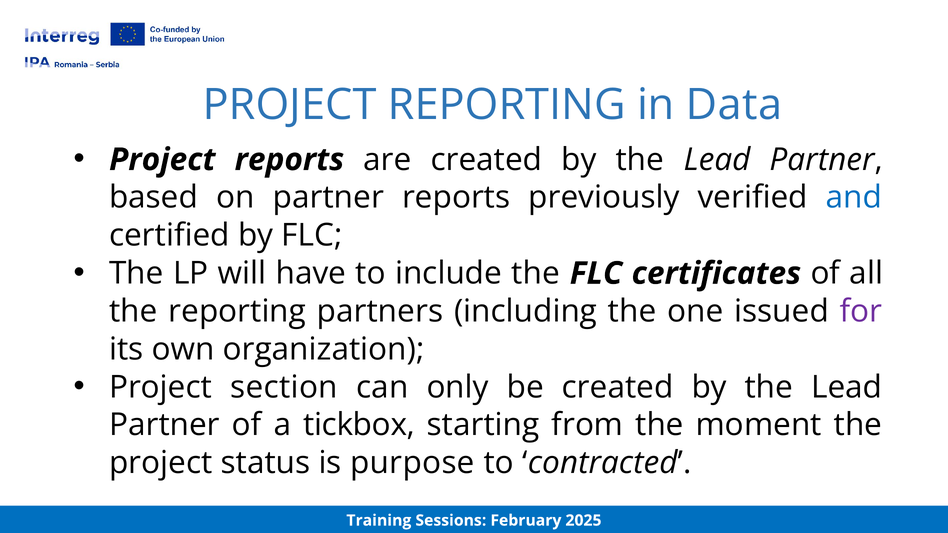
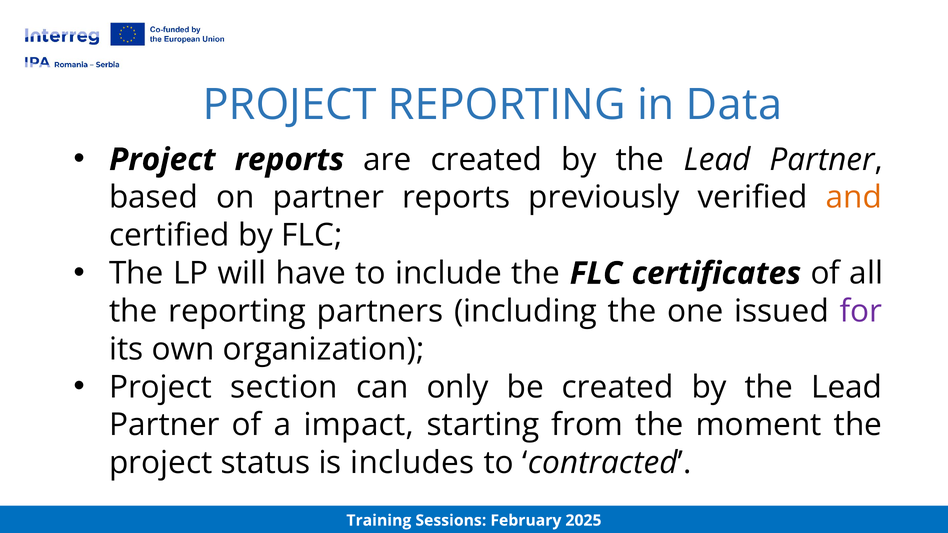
and colour: blue -> orange
tickbox: tickbox -> impact
purpose: purpose -> includes
